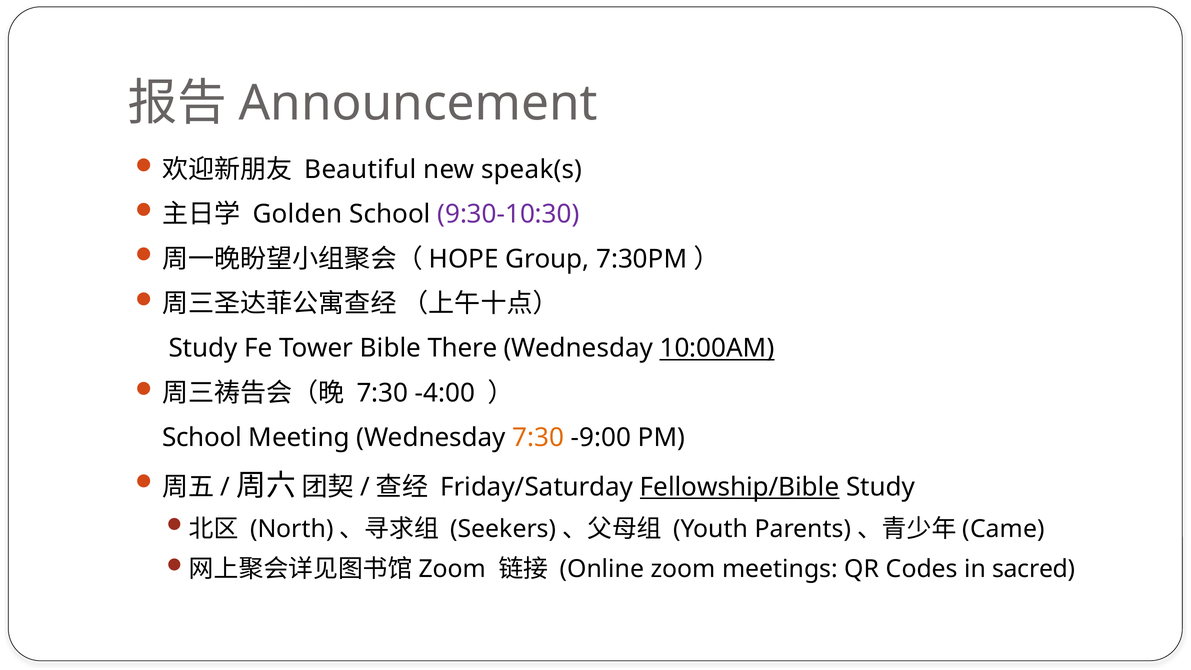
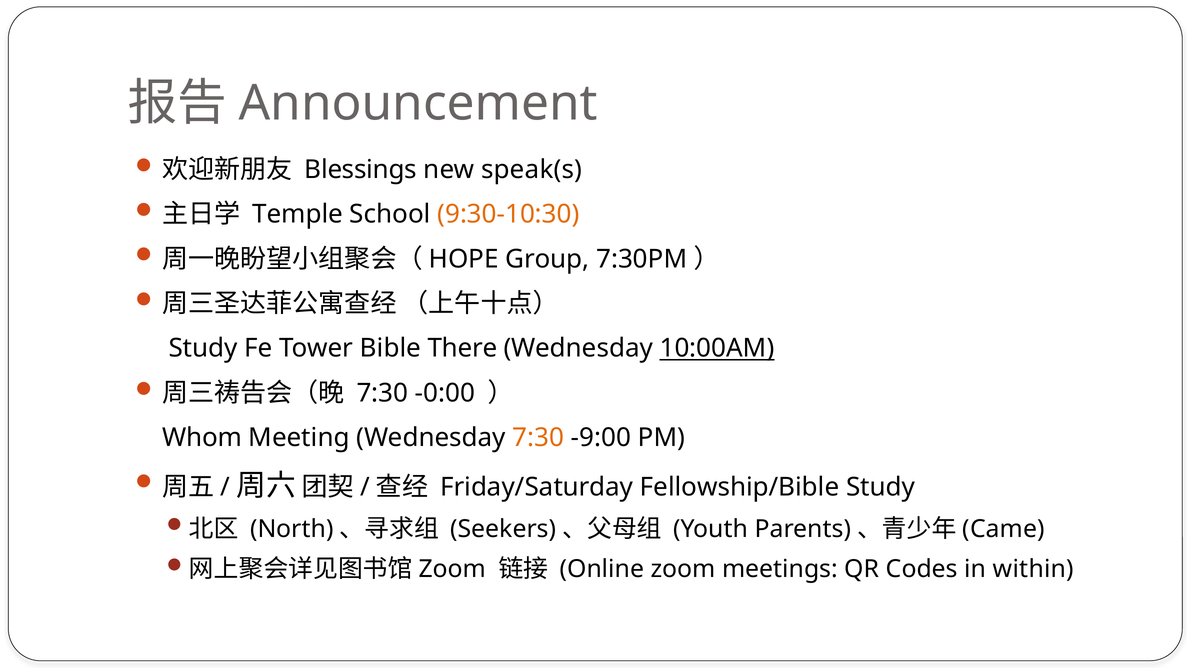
Beautiful: Beautiful -> Blessings
Golden: Golden -> Temple
9:30-10:30 colour: purple -> orange
-4:00: -4:00 -> -0:00
School at (202, 438): School -> Whom
Fellowship/Bible underline: present -> none
sacred: sacred -> within
